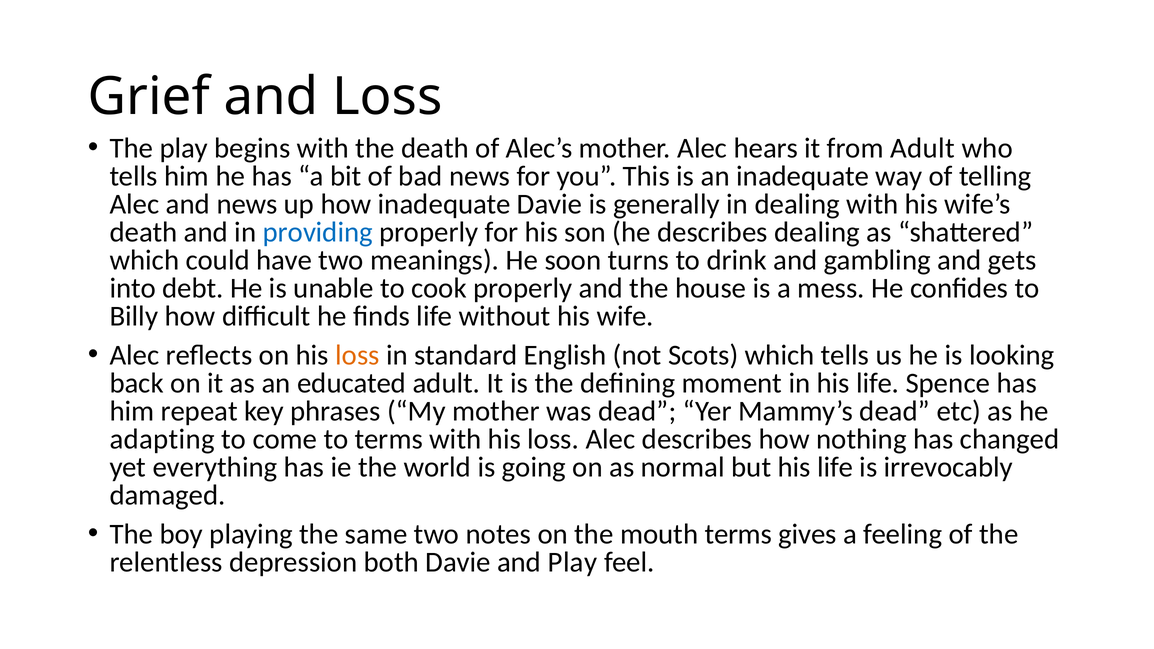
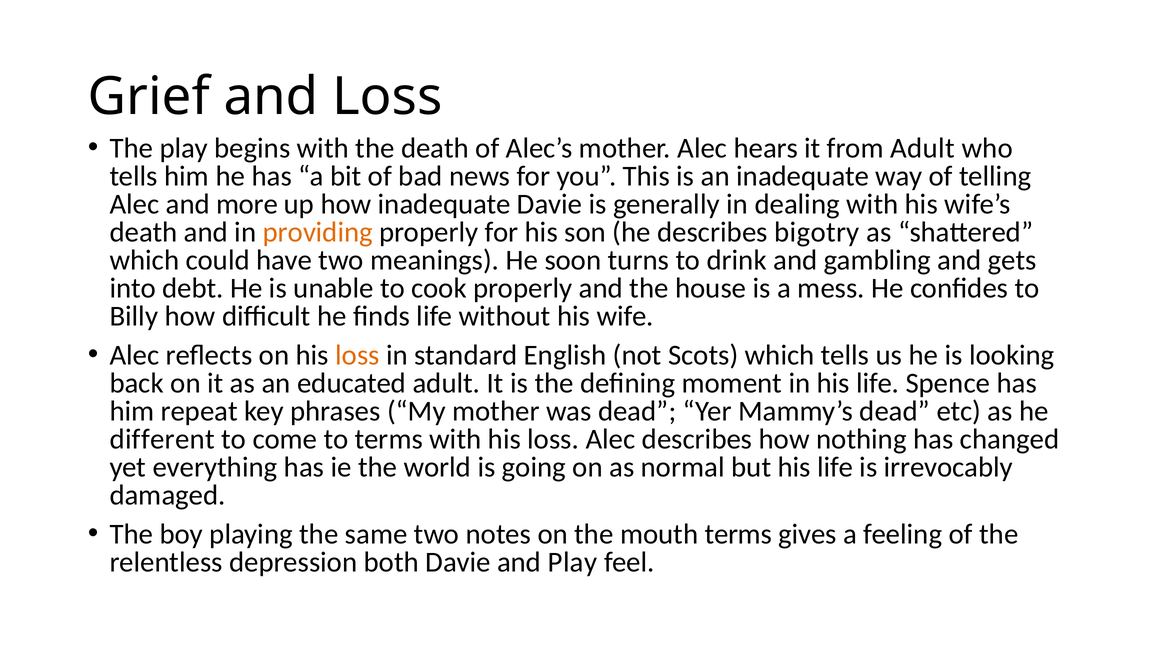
and news: news -> more
providing colour: blue -> orange
describes dealing: dealing -> bigotry
adapting: adapting -> different
